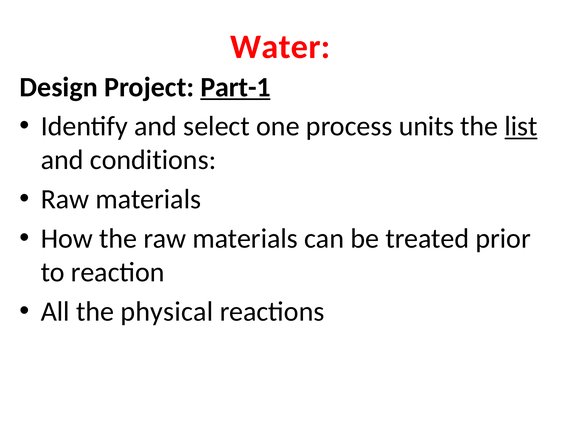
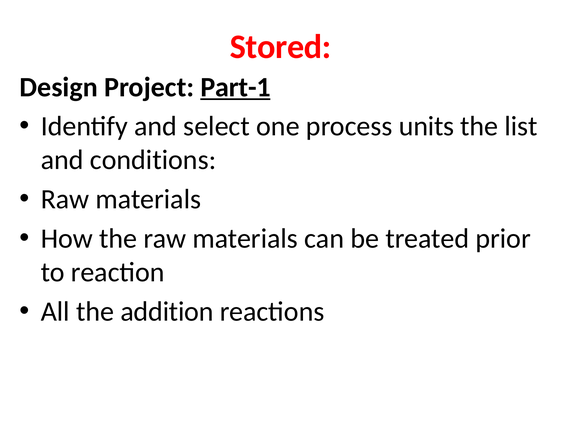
Water: Water -> Stored
list underline: present -> none
physical: physical -> addition
